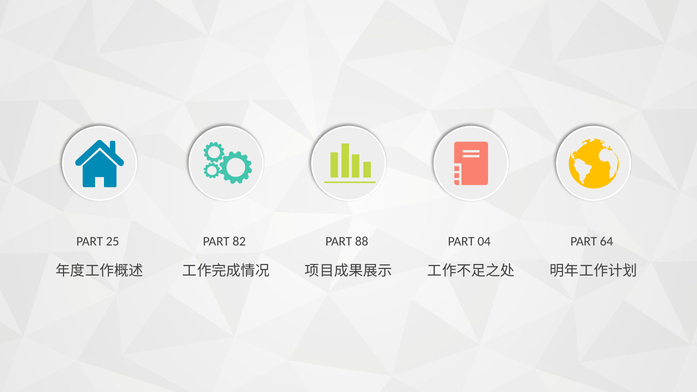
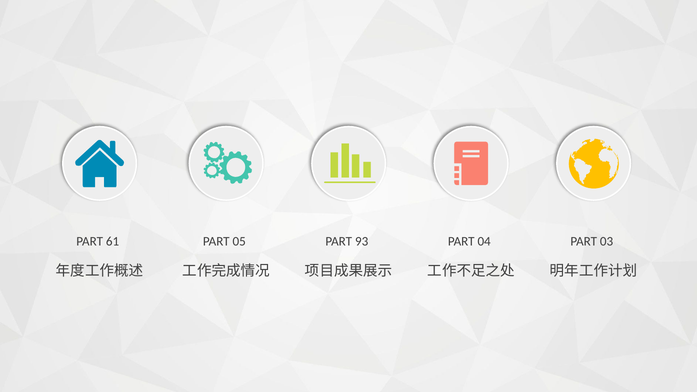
25: 25 -> 61
82: 82 -> 05
88: 88 -> 93
64: 64 -> 03
